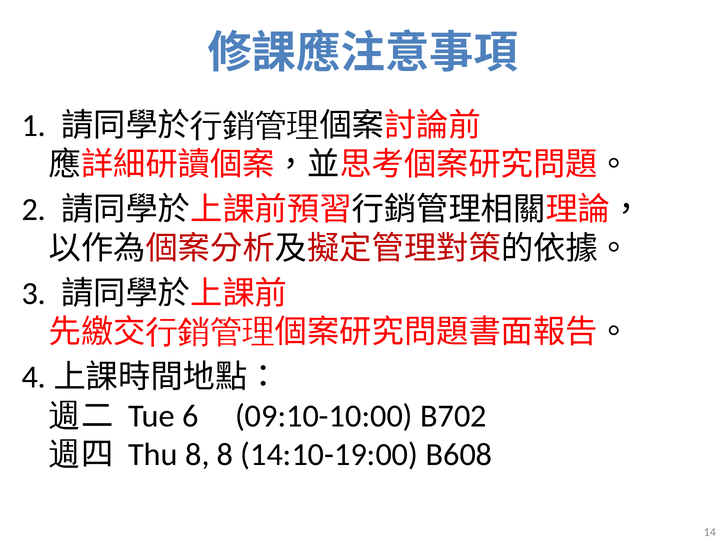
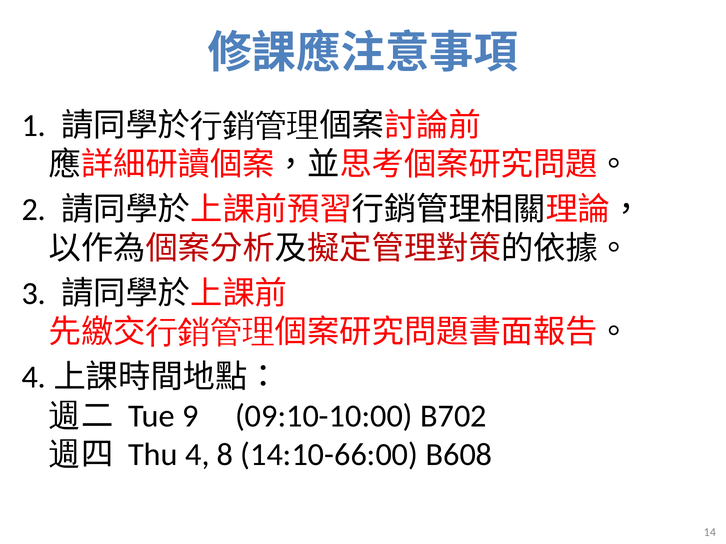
6: 6 -> 9
Thu 8: 8 -> 4
14:10-19:00: 14:10-19:00 -> 14:10-66:00
